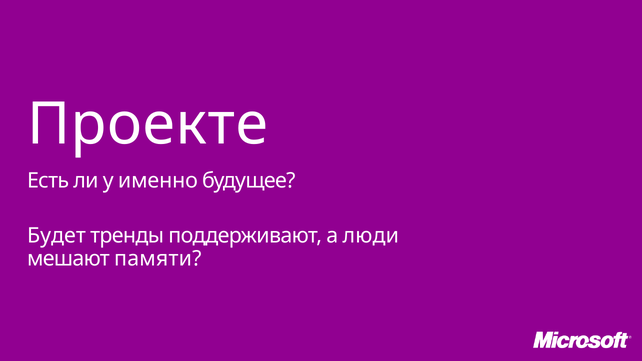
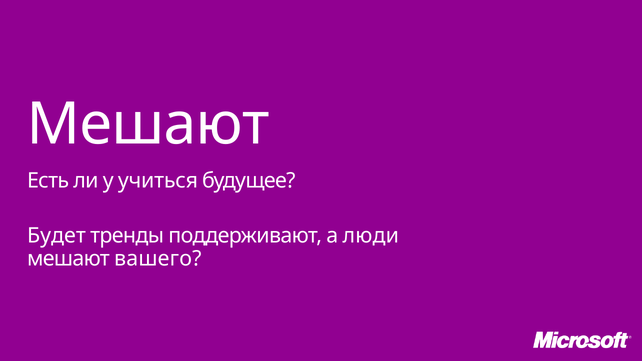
Проекте at (148, 125): Проекте -> Мешают
именно: именно -> учиться
памяти: памяти -> вашего
